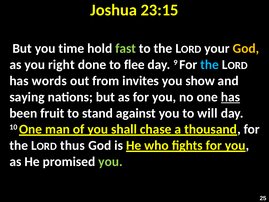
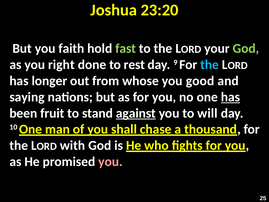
23:15: 23:15 -> 23:20
time: time -> faith
God at (246, 48) colour: yellow -> light green
flee: flee -> rest
words: words -> longer
invites: invites -> whose
show: show -> good
against underline: none -> present
thus: thus -> with
you at (111, 161) colour: light green -> pink
